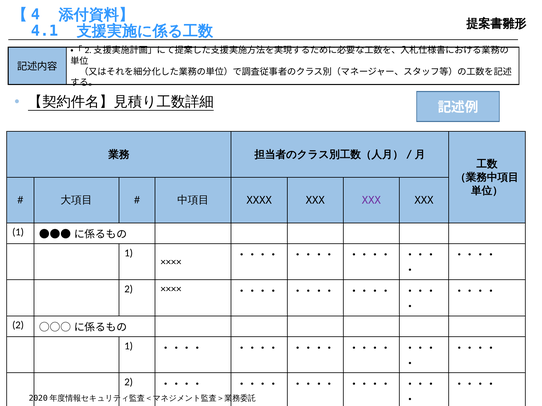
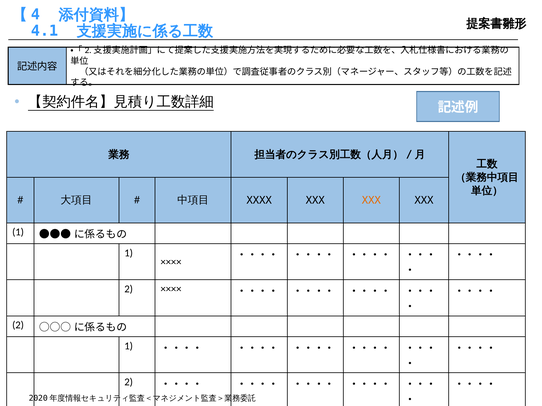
XXX at (371, 201) colour: purple -> orange
